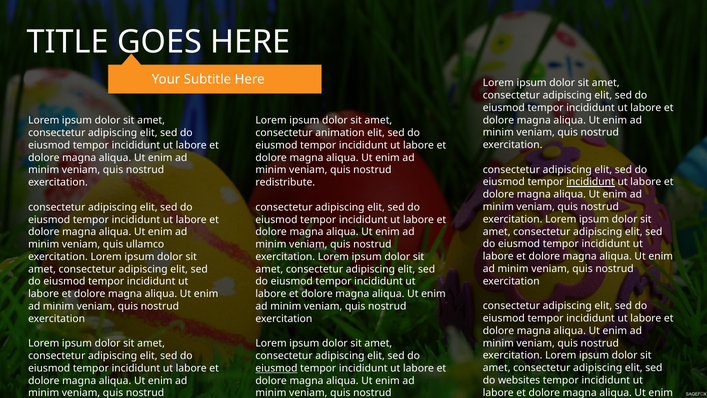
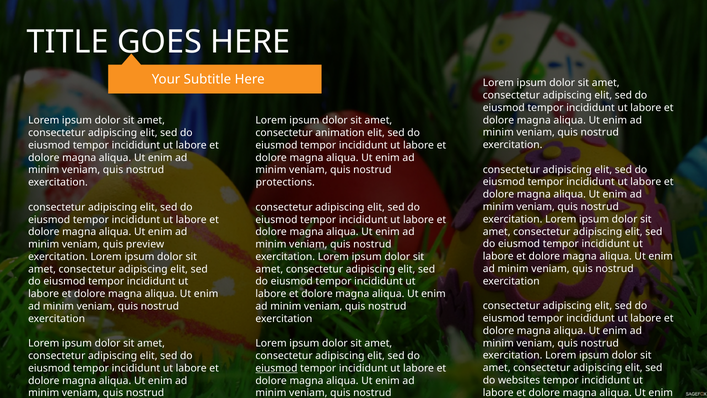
incididunt at (591, 182) underline: present -> none
redistribute: redistribute -> protections
ullamco: ullamco -> preview
